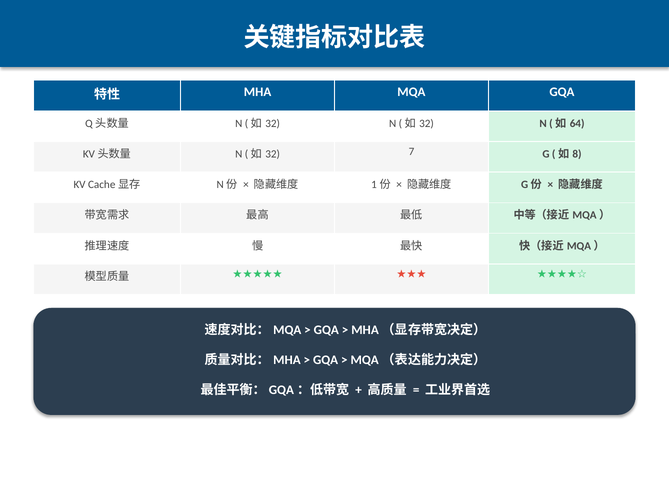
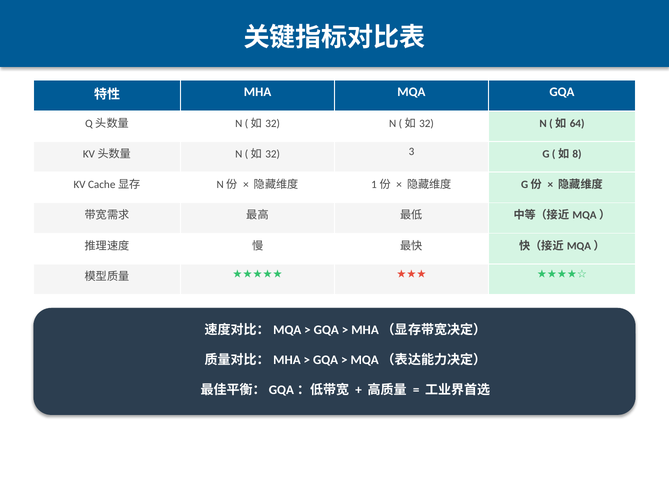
7: 7 -> 3
